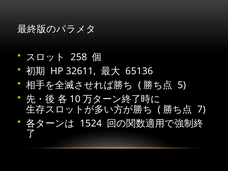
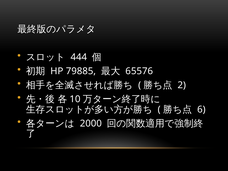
258: 258 -> 444
32611: 32611 -> 79885
65136: 65136 -> 65576
5: 5 -> 2
7: 7 -> 6
1524: 1524 -> 2000
